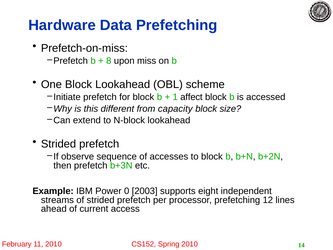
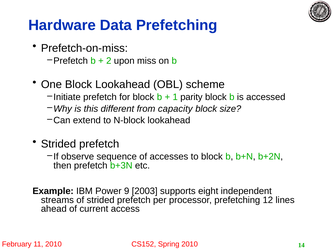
8: 8 -> 2
affect: affect -> parity
0: 0 -> 9
